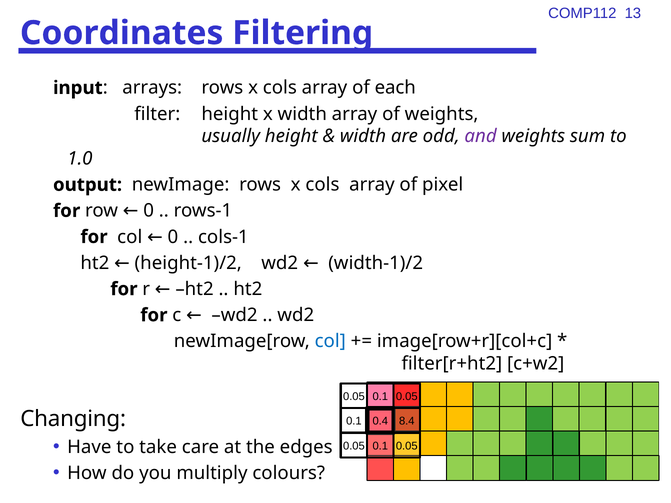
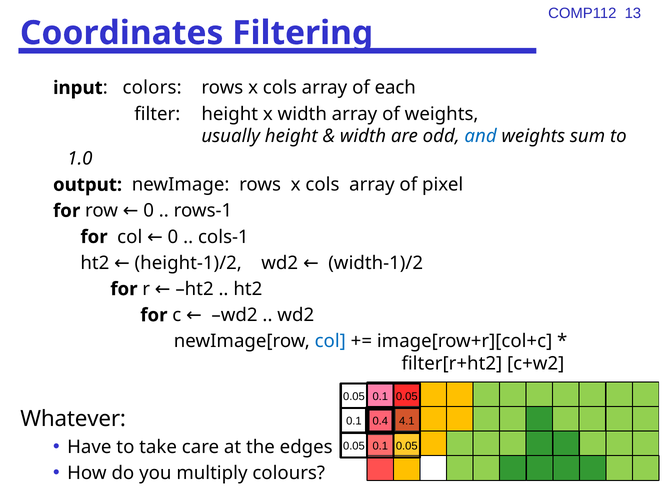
arrays: arrays -> colors
and colour: purple -> blue
Changing: Changing -> Whatever
8.4: 8.4 -> 4.1
